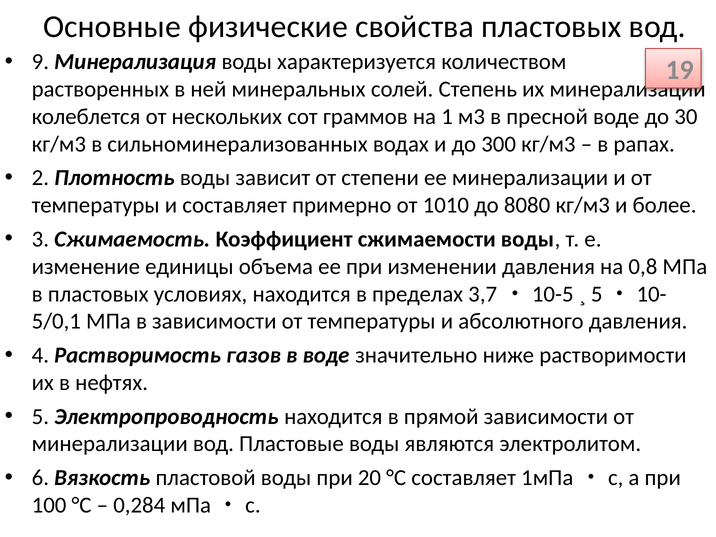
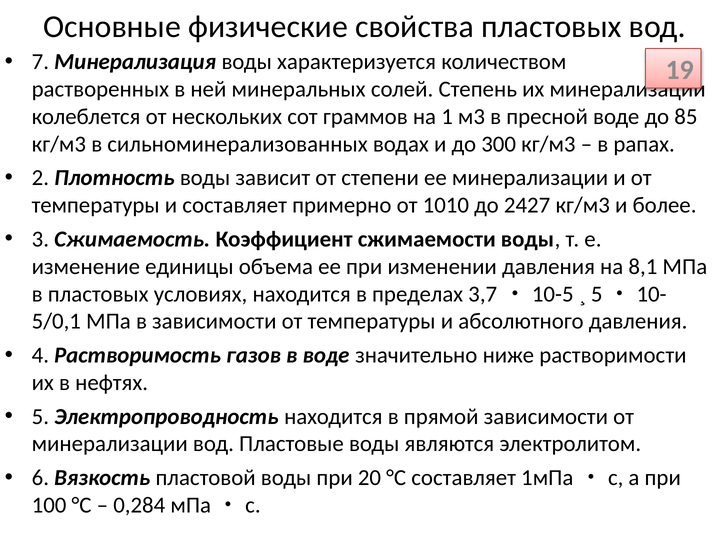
9: 9 -> 7
30: 30 -> 85
8080: 8080 -> 2427
0,8: 0,8 -> 8,1
